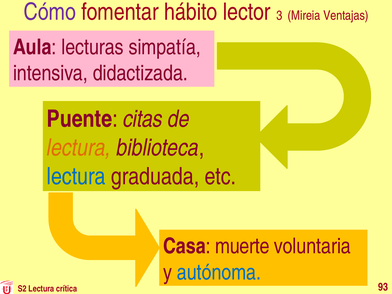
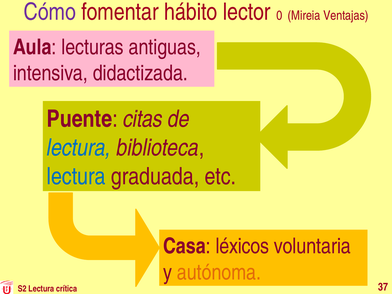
3: 3 -> 0
simpatía: simpatía -> antiguas
lectura at (79, 148) colour: orange -> blue
muerte: muerte -> léxicos
autónoma colour: blue -> orange
93: 93 -> 37
